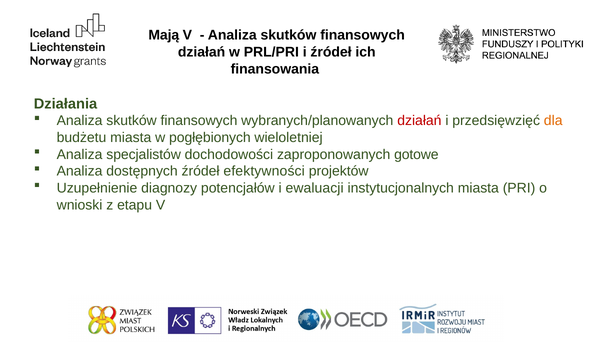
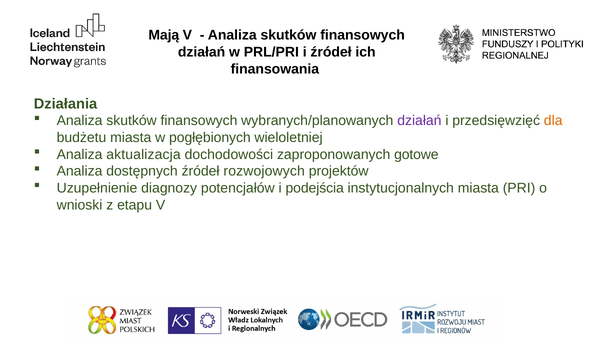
działań at (419, 121) colour: red -> purple
specjalistów: specjalistów -> aktualizacja
efektywności: efektywności -> rozwojowych
ewaluacji: ewaluacji -> podejścia
